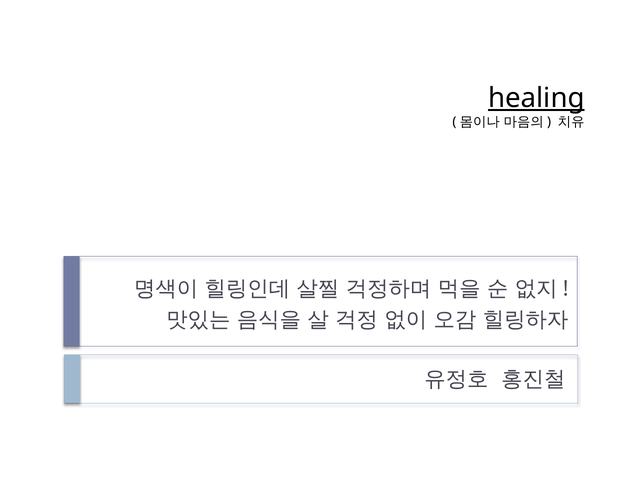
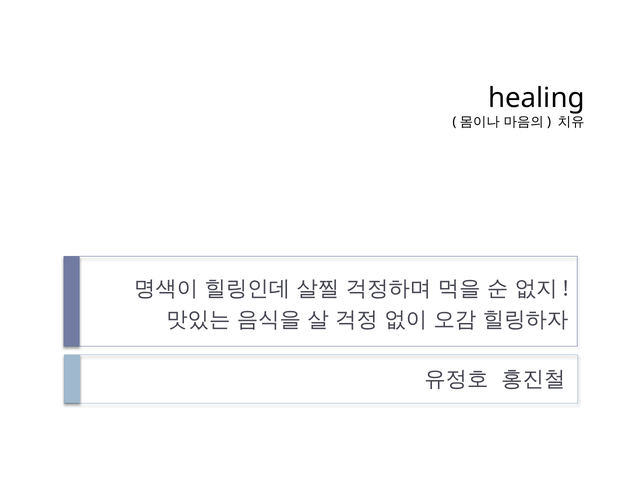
healing underline: present -> none
